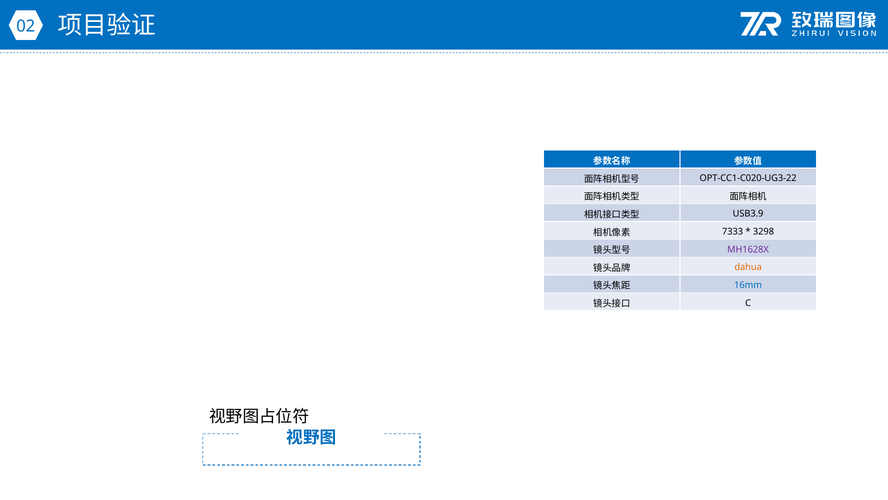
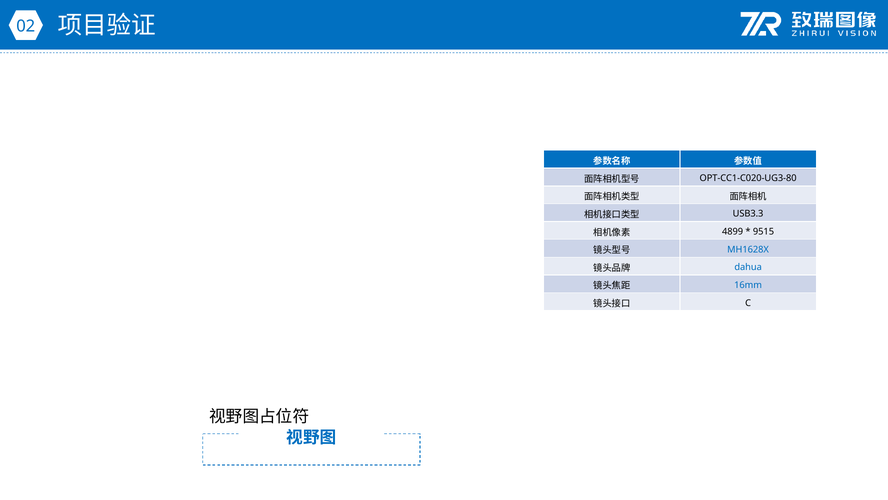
OPT-CC1-C020-UG3-22: OPT-CC1-C020-UG3-22 -> OPT-CC1-C020-UG3-80
USB3.9: USB3.9 -> USB3.3
7333: 7333 -> 4899
3298: 3298 -> 9515
MH1628X colour: purple -> blue
dahua colour: orange -> blue
